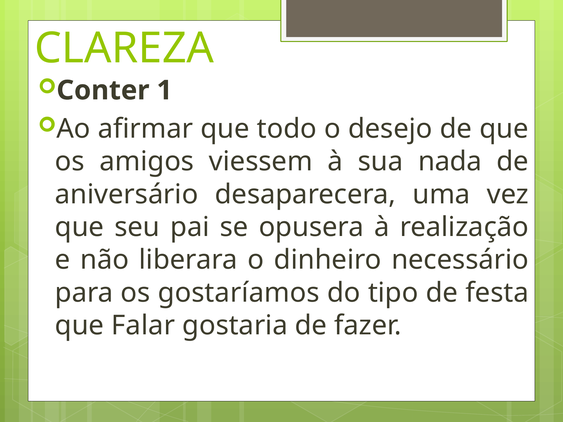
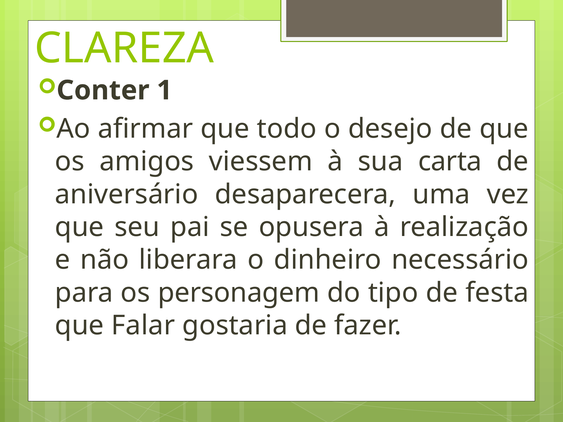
nada: nada -> carta
gostaríamos: gostaríamos -> personagem
